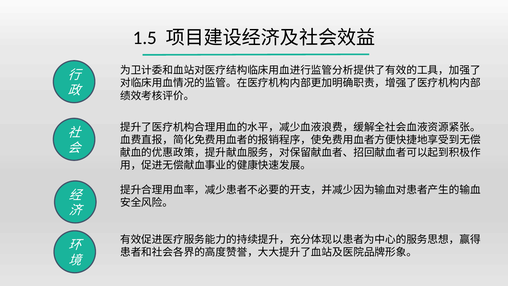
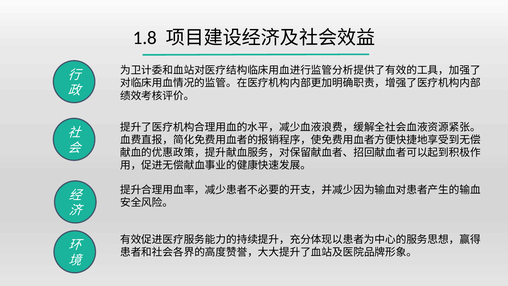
1.5: 1.5 -> 1.8
